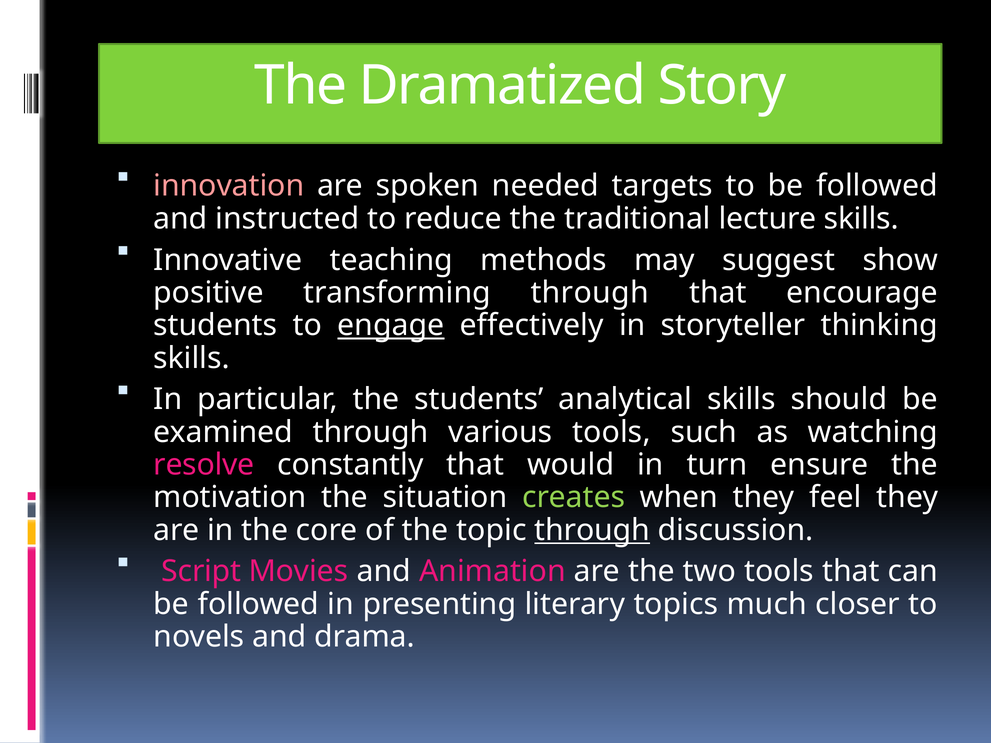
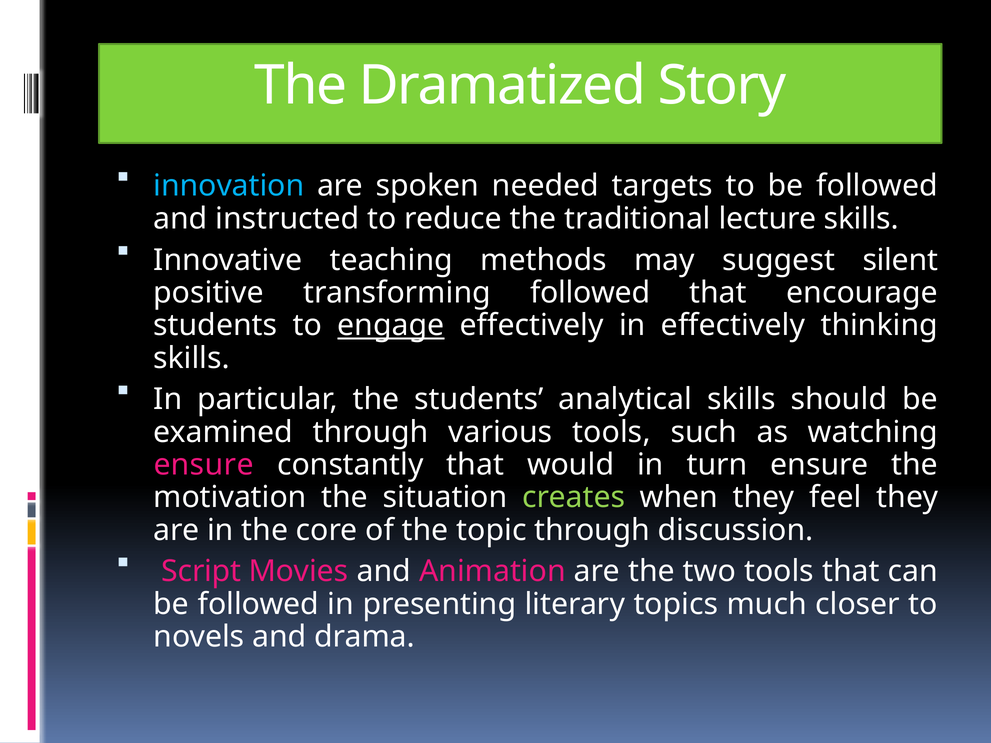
innovation colour: pink -> light blue
show: show -> silent
transforming through: through -> followed
in storyteller: storyteller -> effectively
resolve at (204, 465): resolve -> ensure
through at (592, 530) underline: present -> none
